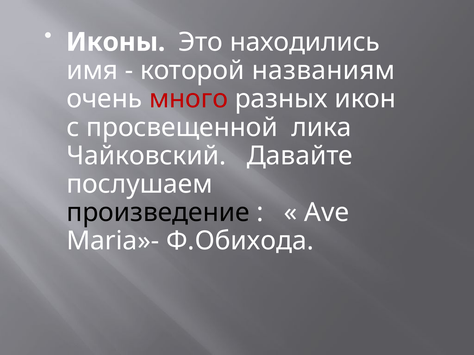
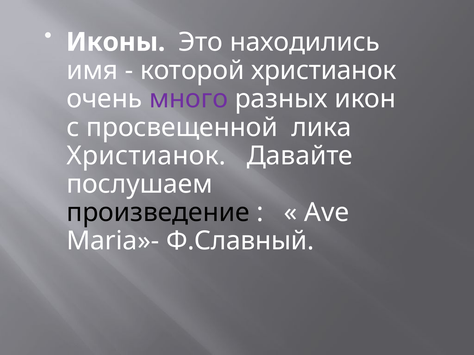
которой названиям: названиям -> христианок
много colour: red -> purple
Чайковский at (146, 156): Чайковский -> Христианок
Ф.Обихода: Ф.Обихода -> Ф.Славный
